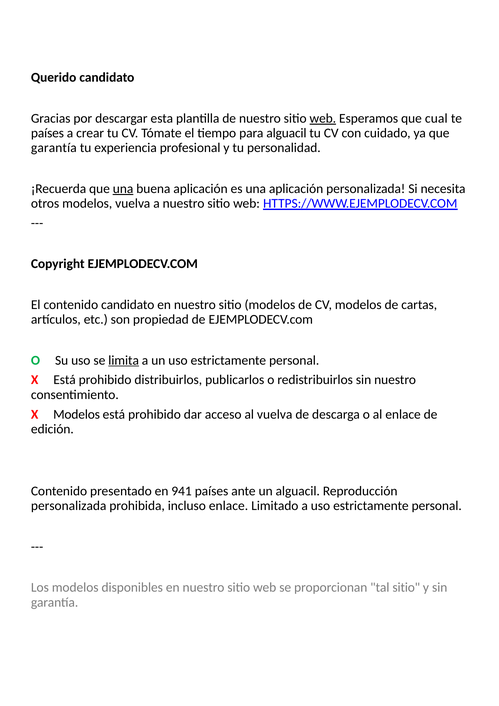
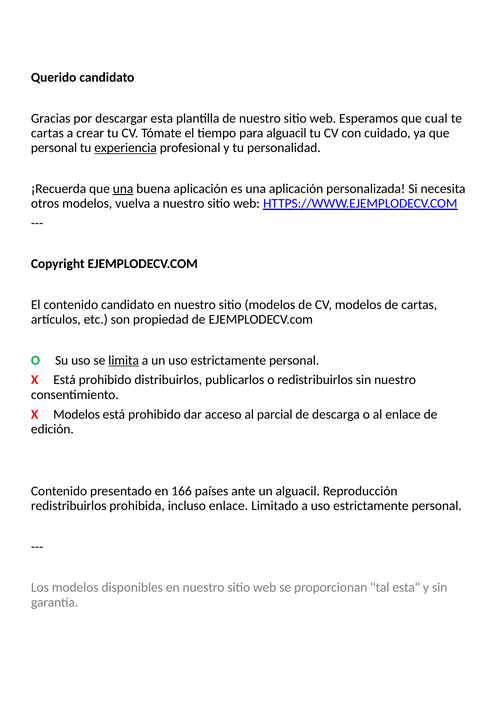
web at (323, 118) underline: present -> none
países at (47, 133): países -> cartas
garantía at (54, 148): garantía -> personal
experiencia underline: none -> present
al vuelva: vuelva -> parcial
941: 941 -> 166
personalizada at (69, 505): personalizada -> redistribuirlos
tal sitio: sitio -> esta
